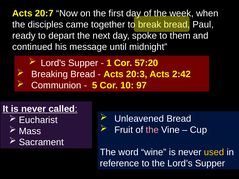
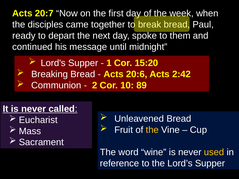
57:20: 57:20 -> 15:20
20:3: 20:3 -> 20:6
5: 5 -> 2
97: 97 -> 89
the at (152, 130) colour: pink -> yellow
